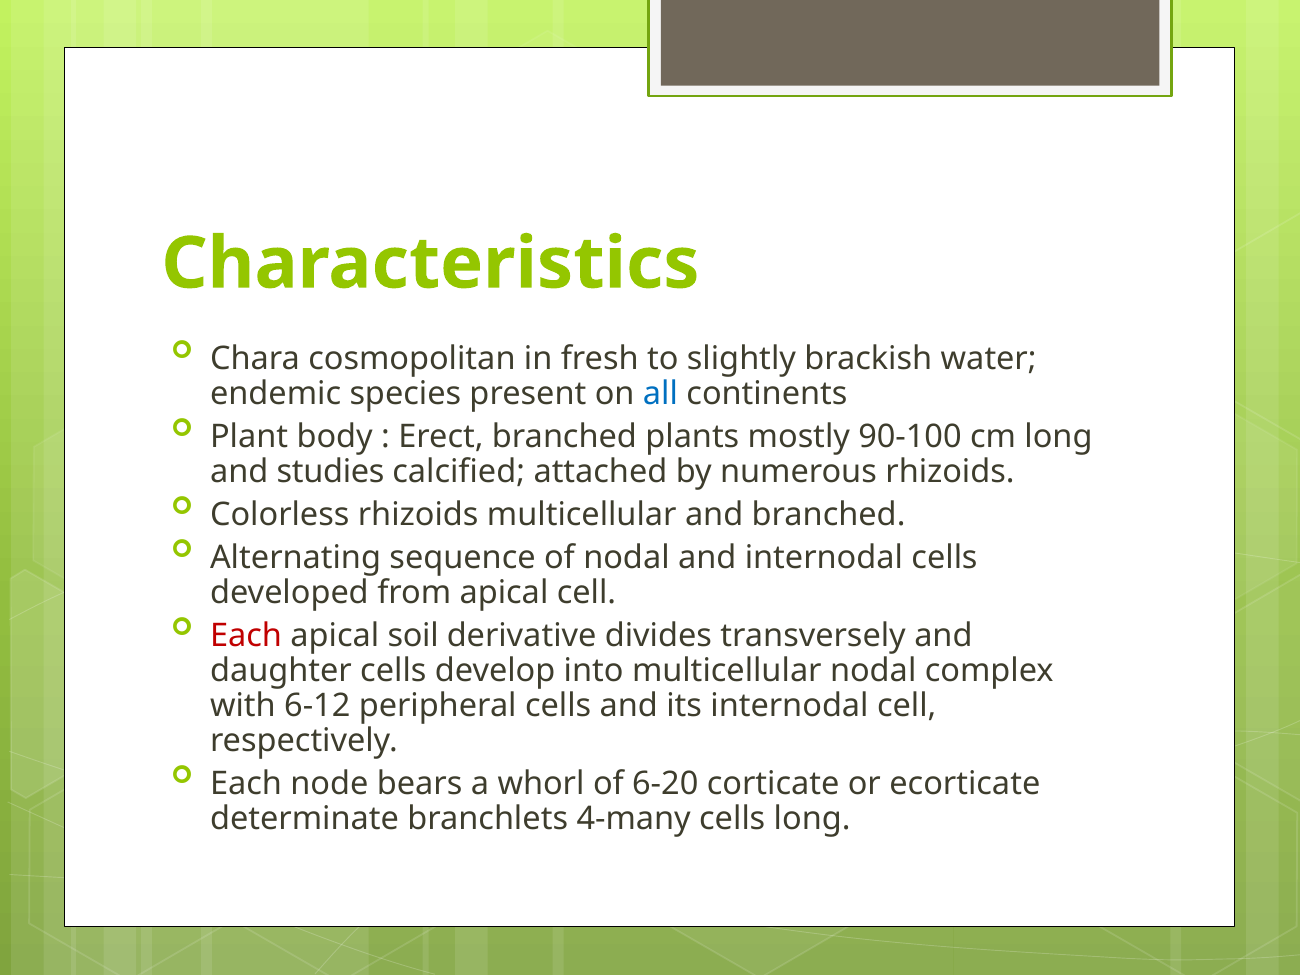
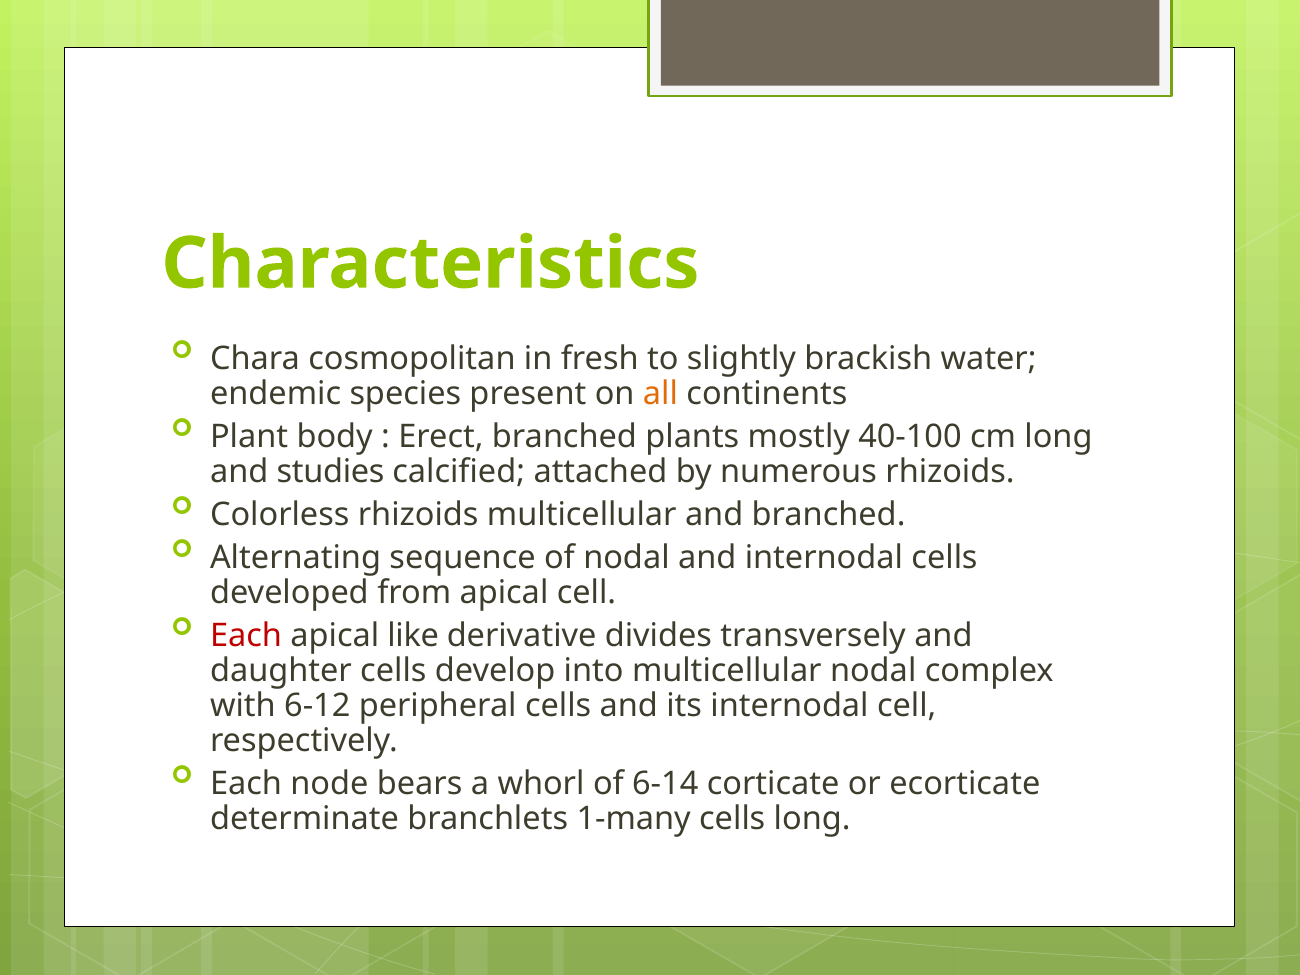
all colour: blue -> orange
90-100: 90-100 -> 40-100
soil: soil -> like
6-20: 6-20 -> 6-14
4-many: 4-many -> 1-many
